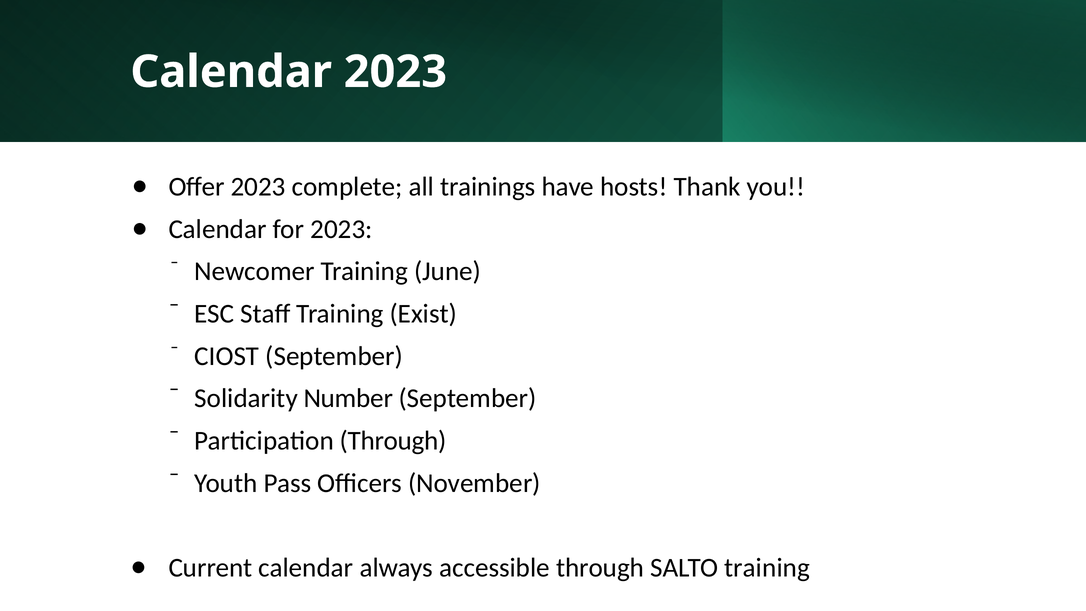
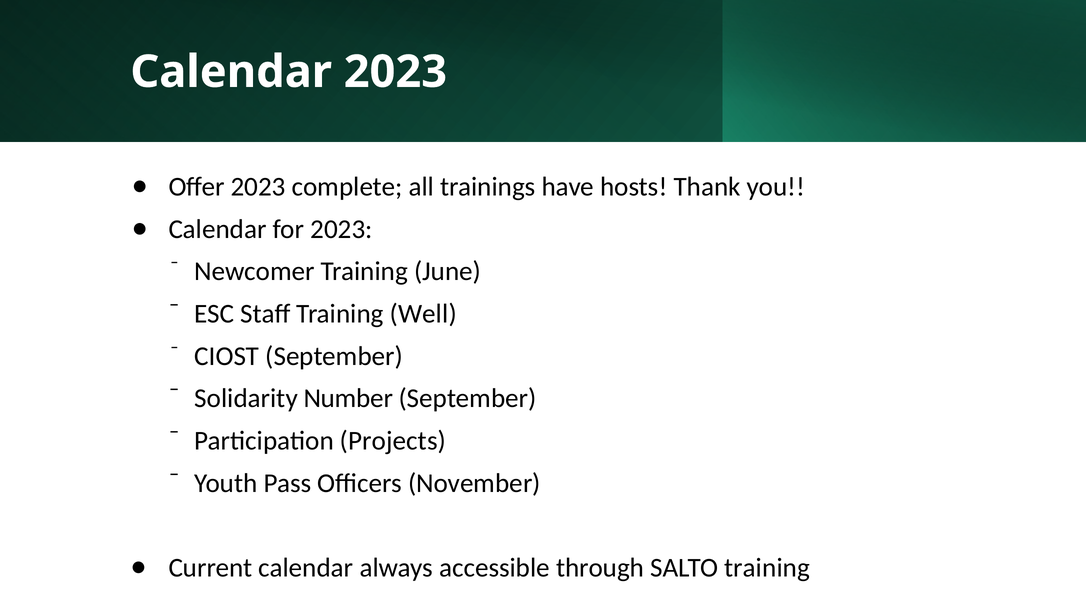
Exist: Exist -> Well
Participation Through: Through -> Projects
